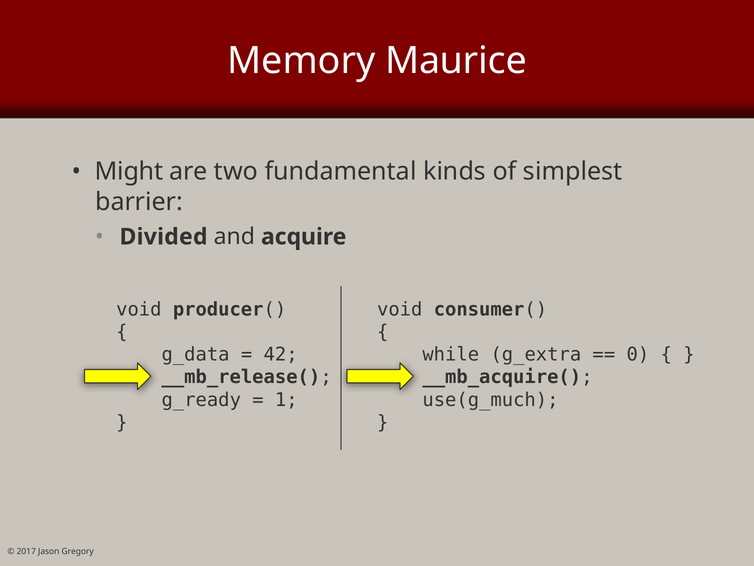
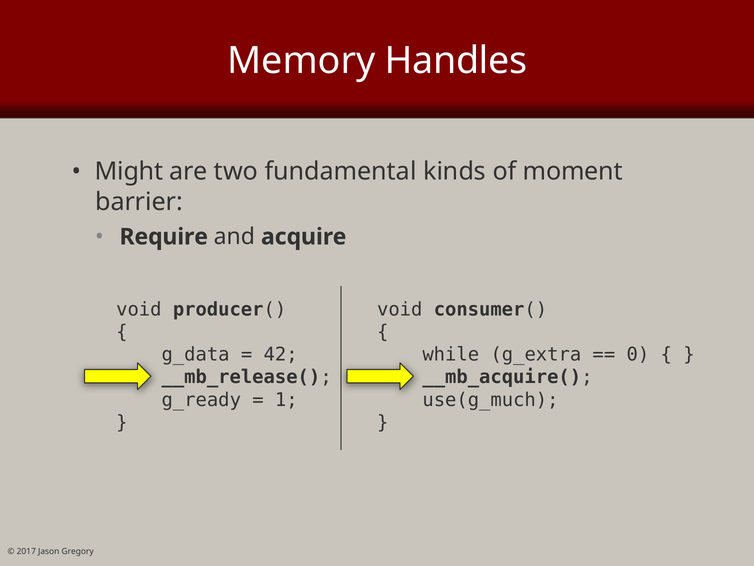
Maurice: Maurice -> Handles
simplest: simplest -> moment
Divided: Divided -> Require
